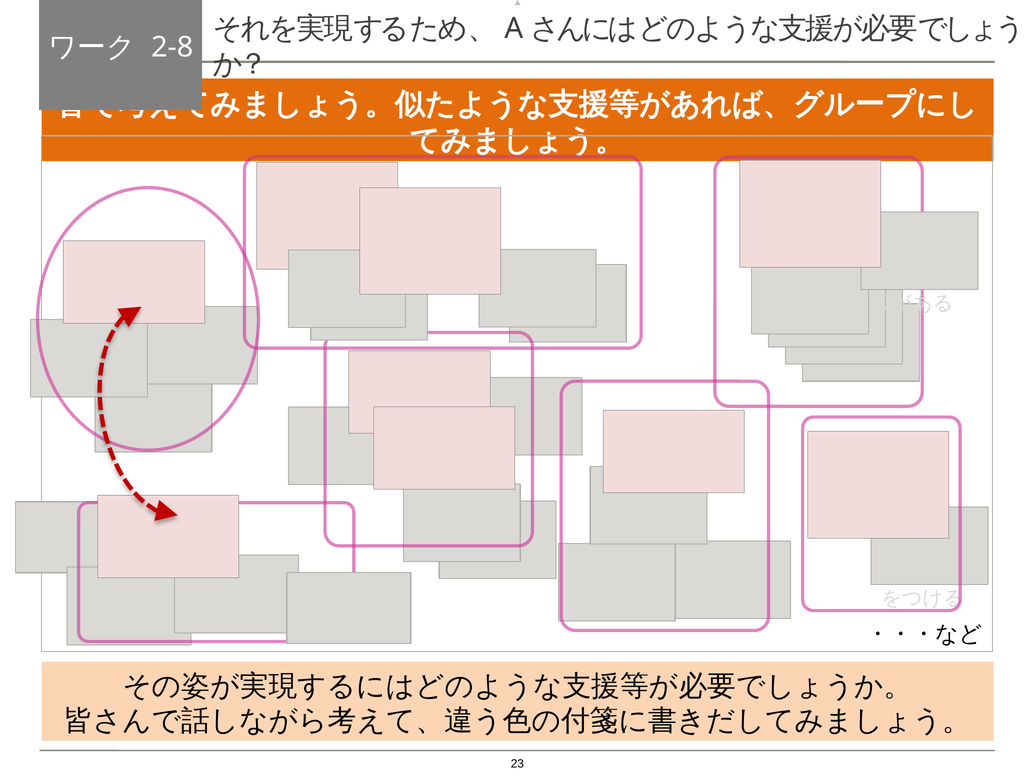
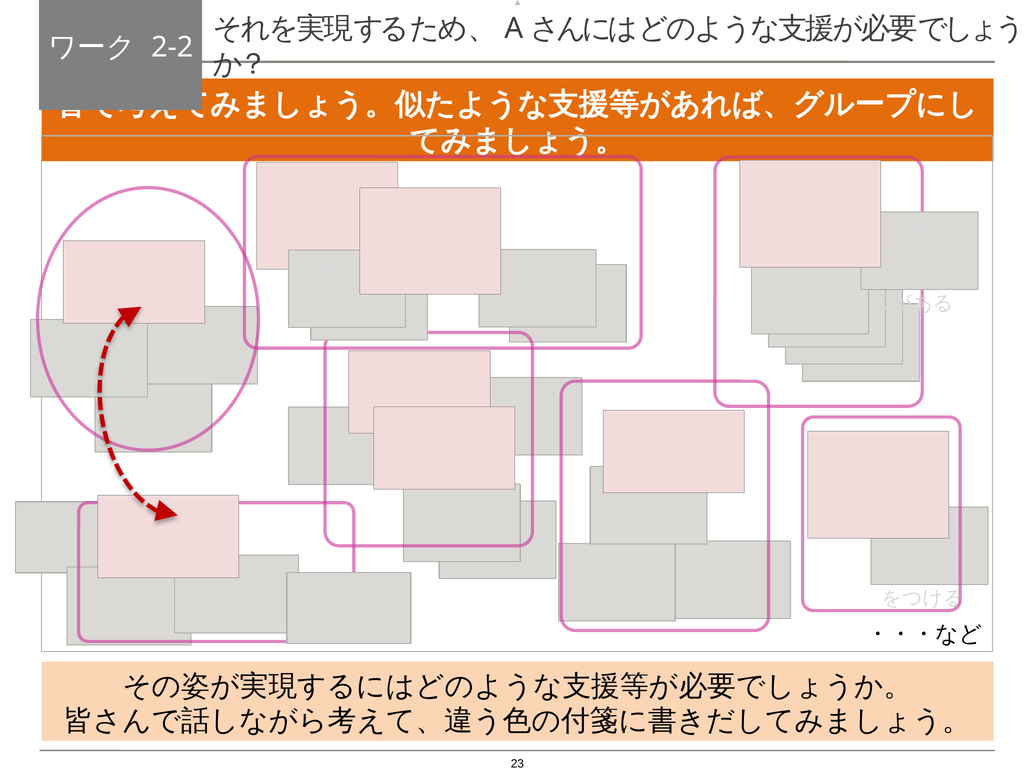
2-8: 2-8 -> 2-2
